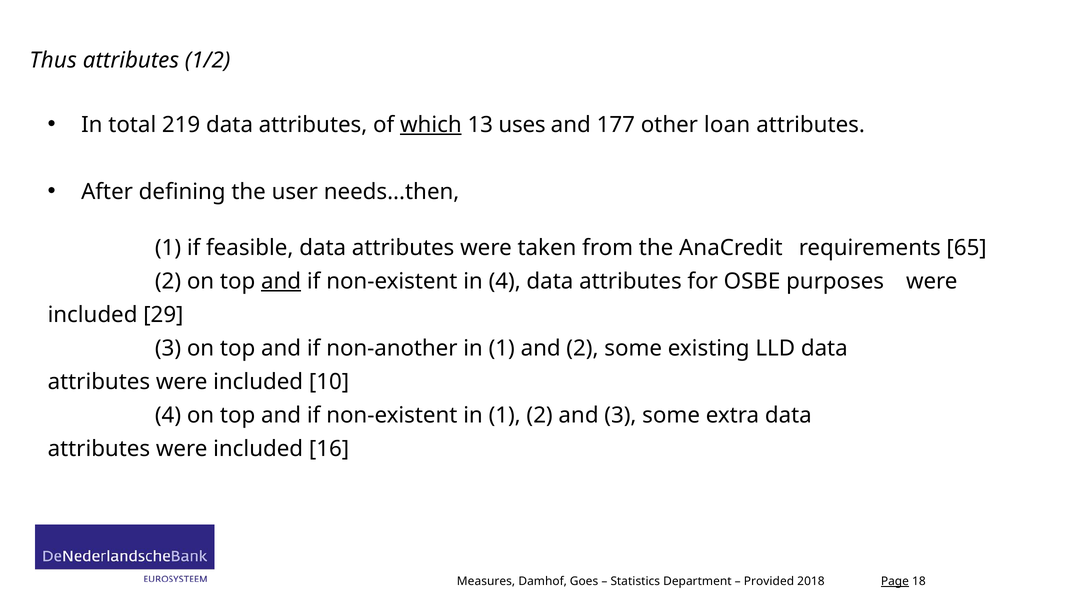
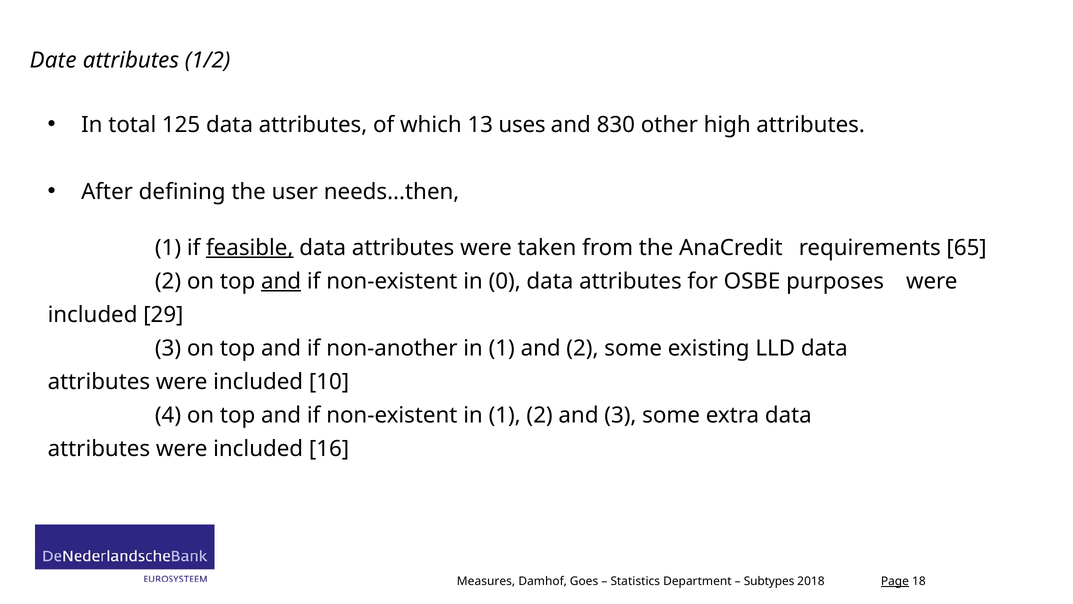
Thus: Thus -> Date
219: 219 -> 125
which underline: present -> none
177: 177 -> 830
loan: loan -> high
feasible underline: none -> present
in 4: 4 -> 0
Provided: Provided -> Subtypes
